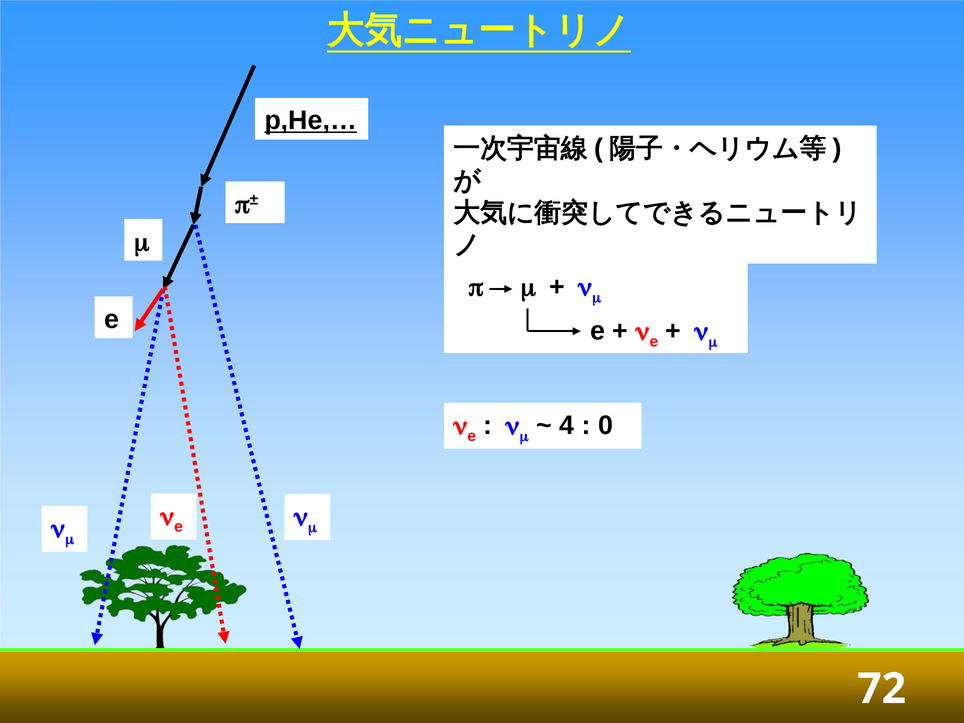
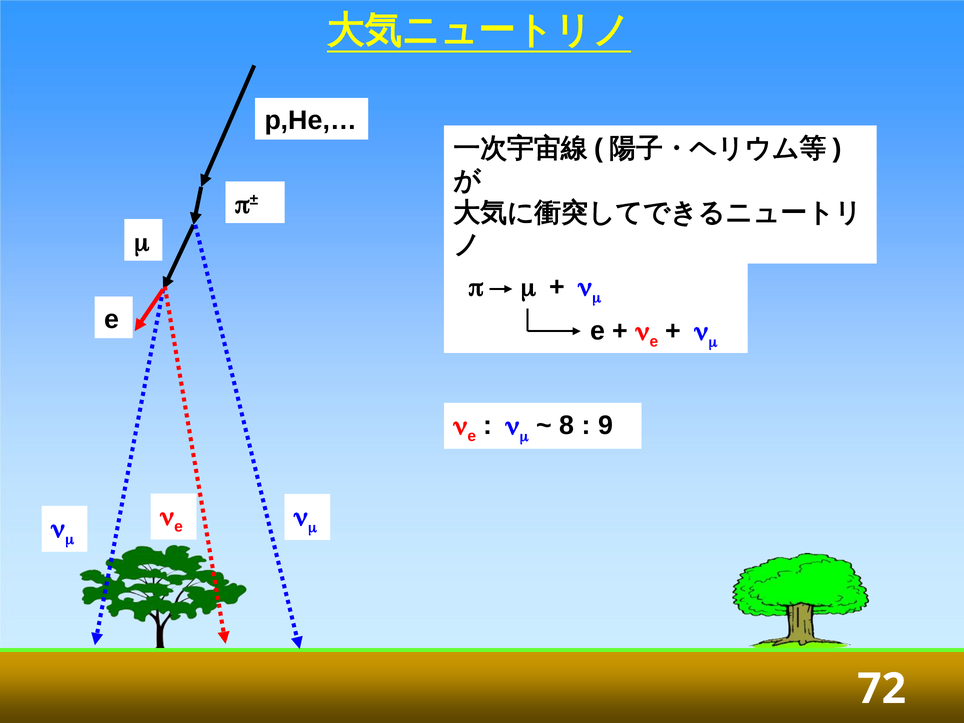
p,He,… underline: present -> none
4: 4 -> 8
0: 0 -> 9
